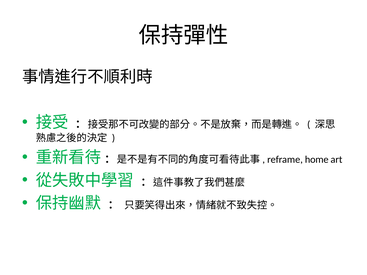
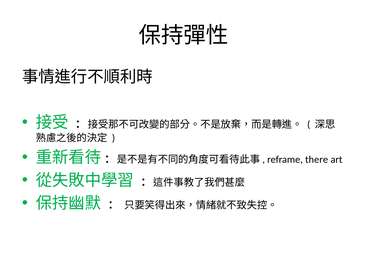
home: home -> there
